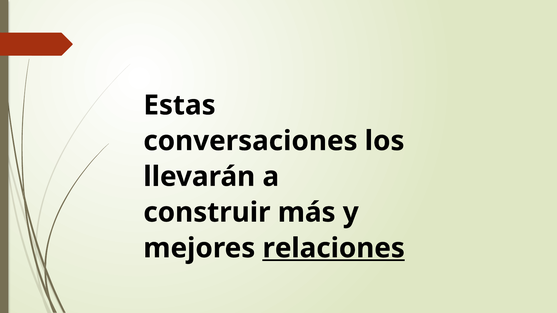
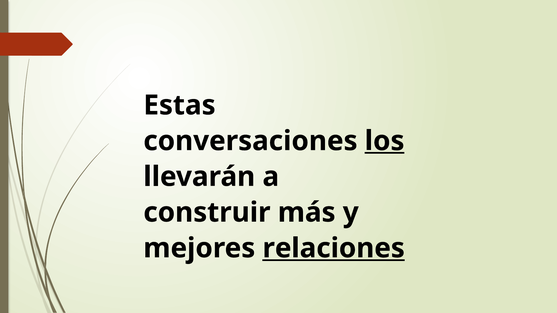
los underline: none -> present
